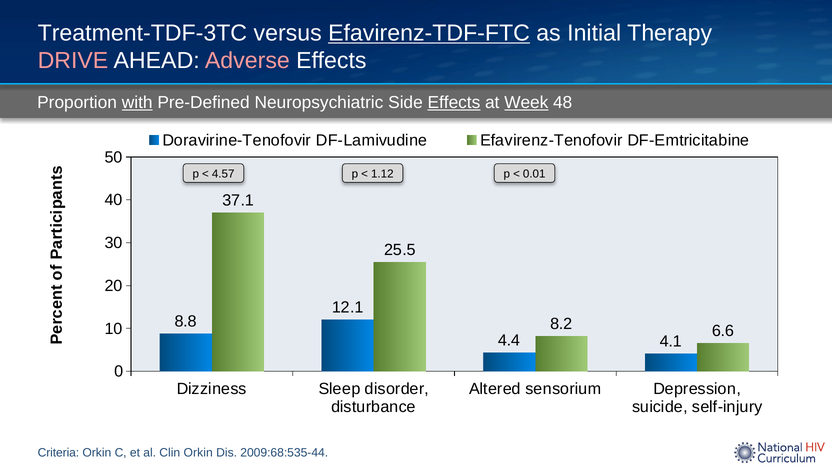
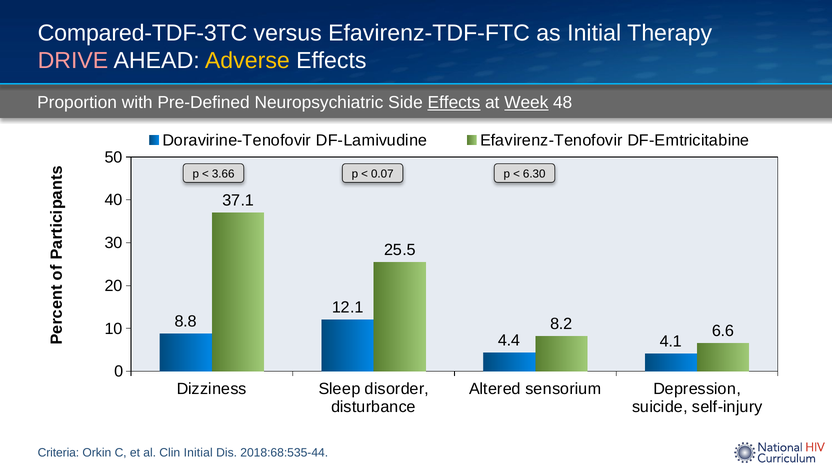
Treatment-TDF-3TC: Treatment-TDF-3TC -> Compared-TDF-3TC
Efavirenz-TDF-FTC underline: present -> none
Adverse colour: pink -> yellow
with underline: present -> none
4.57: 4.57 -> 3.66
1.12: 1.12 -> 0.07
0.01: 0.01 -> 6.30
Clin Orkin: Orkin -> Initial
2009:68:535-44: 2009:68:535-44 -> 2018:68:535-44
